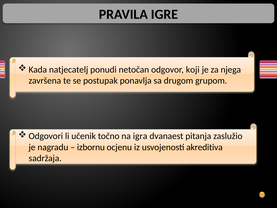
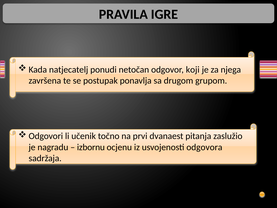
igra: igra -> prvi
akreditiva: akreditiva -> odgovora
